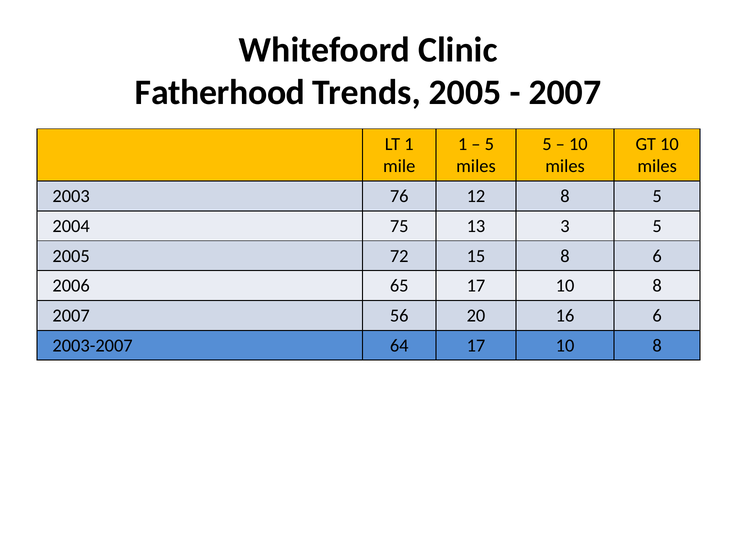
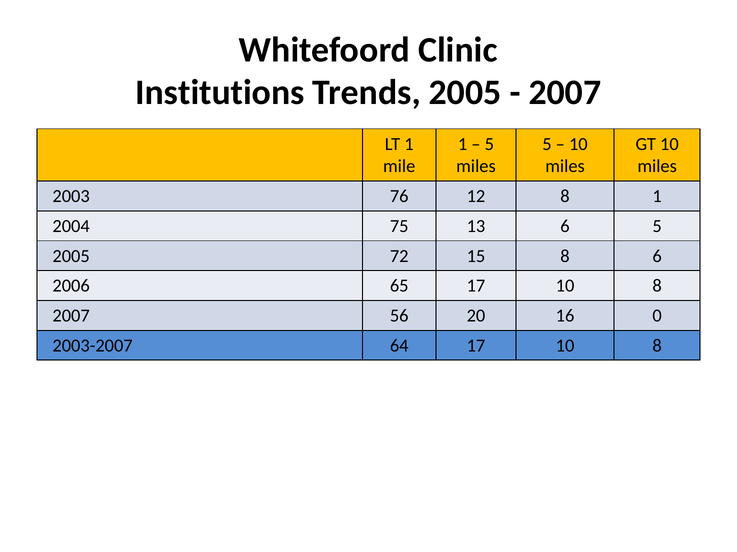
Fatherhood: Fatherhood -> Institutions
8 5: 5 -> 1
13 3: 3 -> 6
16 6: 6 -> 0
